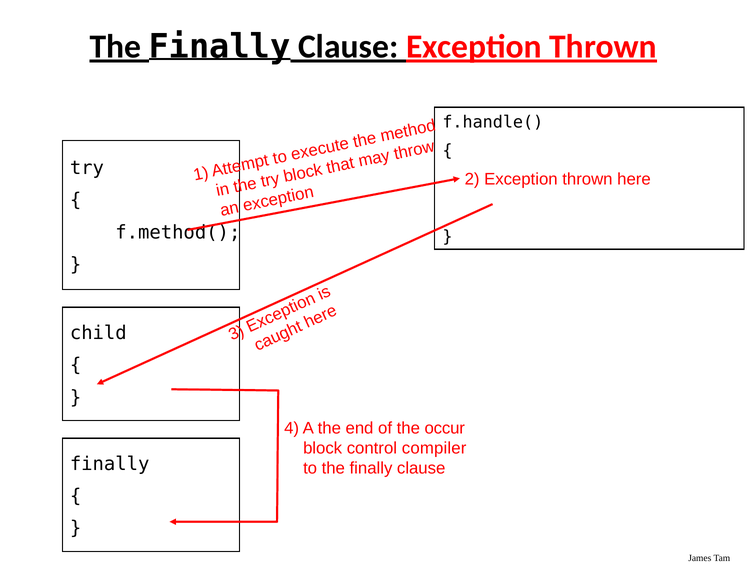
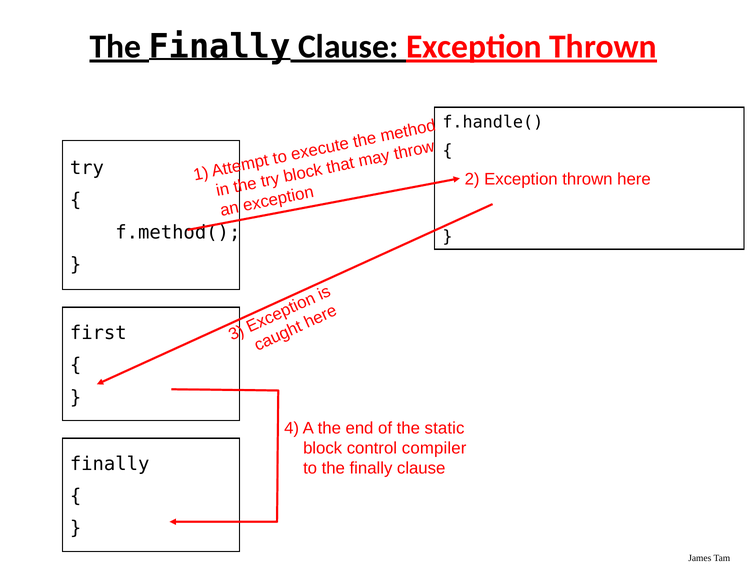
child: child -> first
occur: occur -> static
